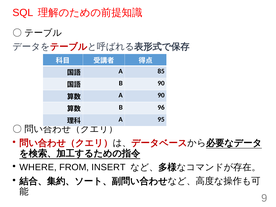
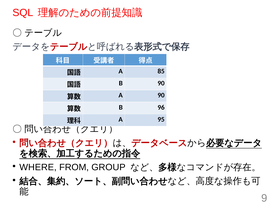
INSERT: INSERT -> GROUP
